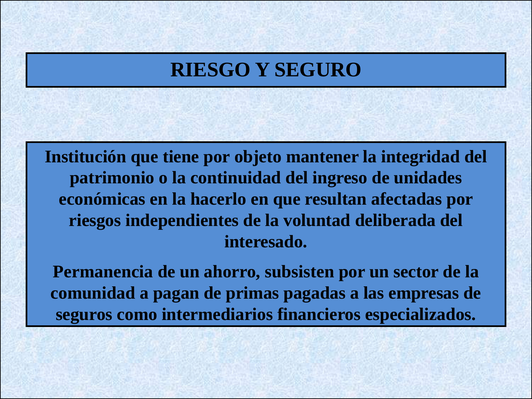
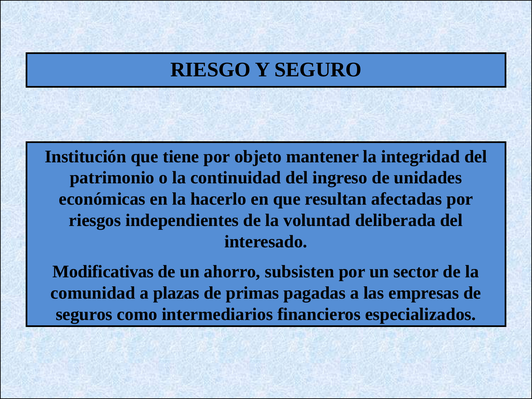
Permanencia: Permanencia -> Modificativas
pagan: pagan -> plazas
